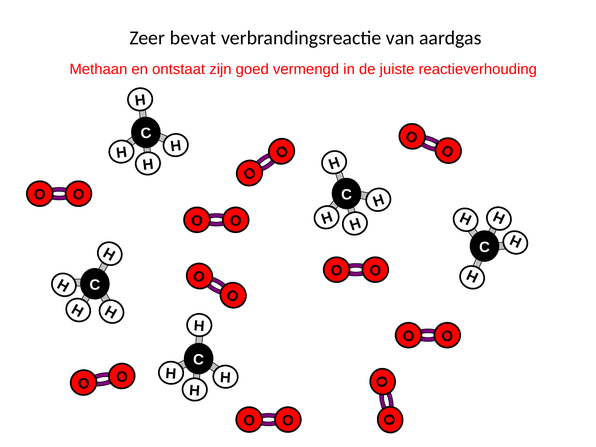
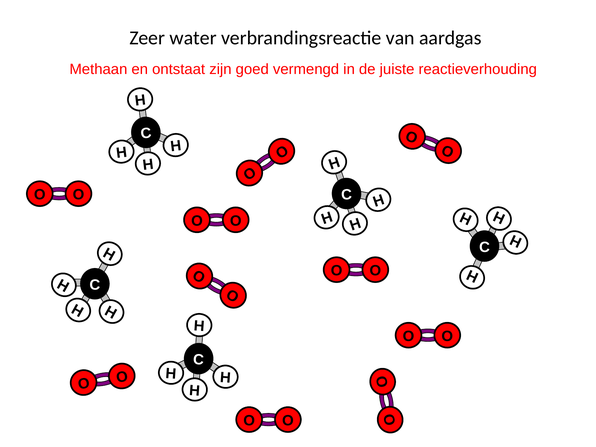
bevat: bevat -> water
